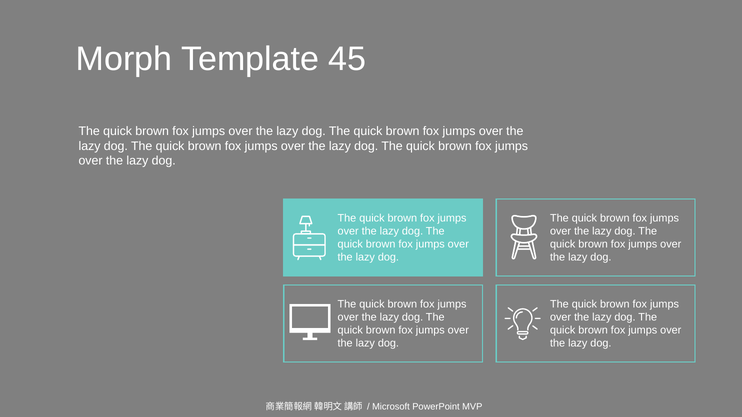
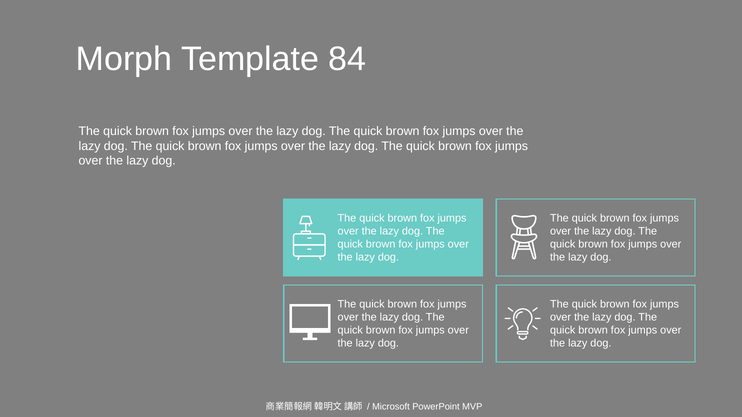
45: 45 -> 84
